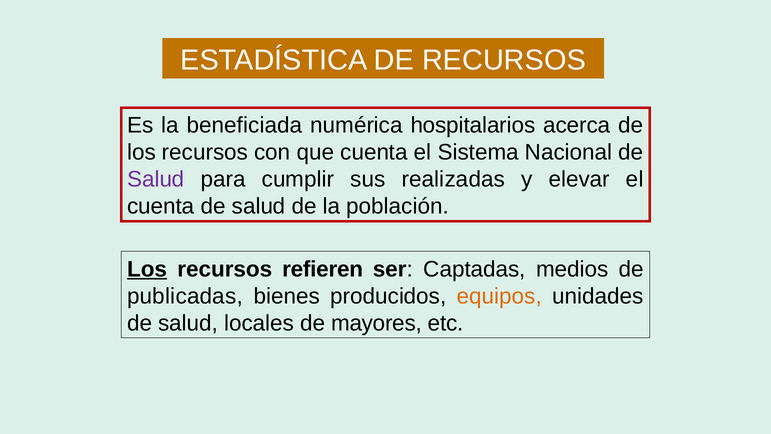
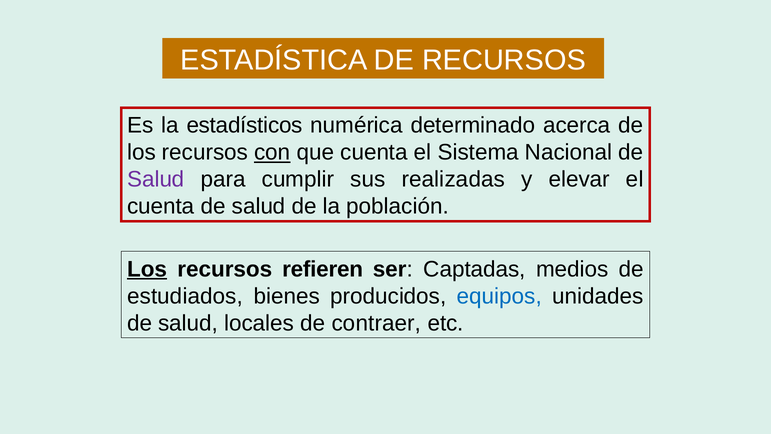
beneficiada: beneficiada -> estadísticos
hospitalarios: hospitalarios -> determinado
con underline: none -> present
publicadas: publicadas -> estudiados
equipos colour: orange -> blue
mayores: mayores -> contraer
